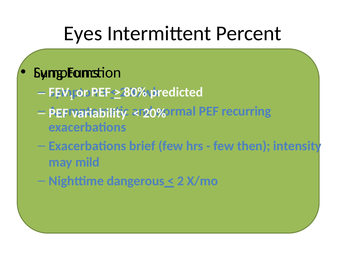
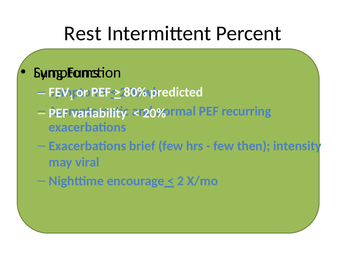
Eyes: Eyes -> Rest
mild: mild -> viral
dangerous: dangerous -> encourage
